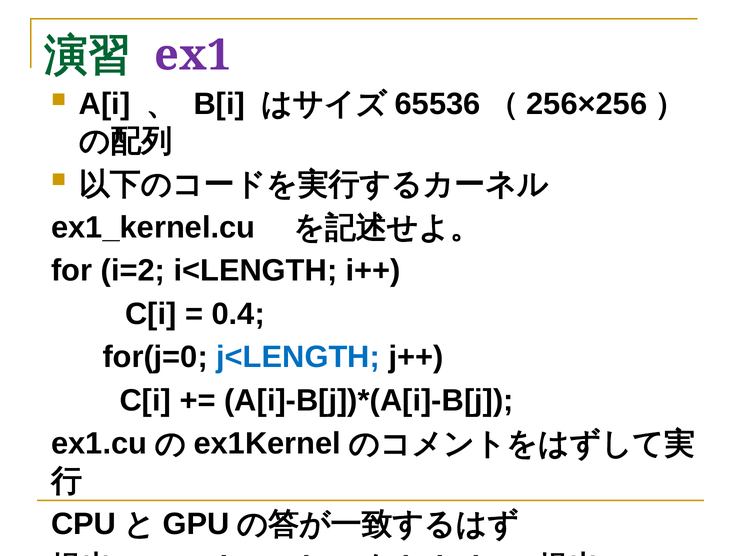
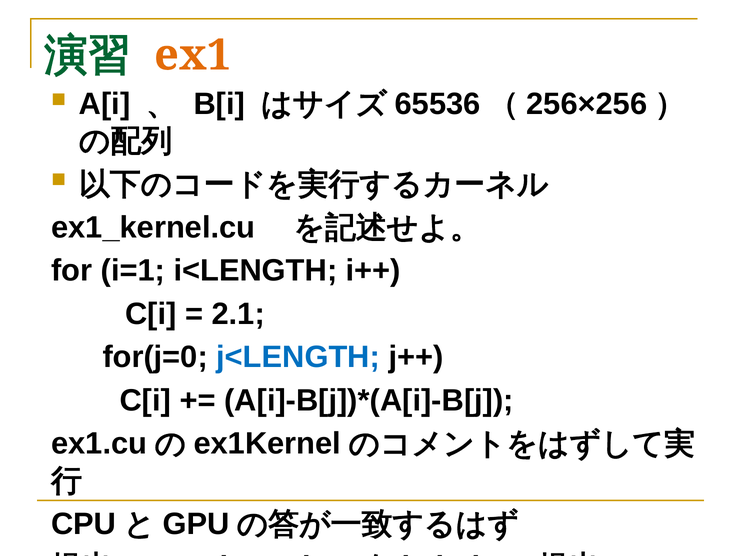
ex1 colour: purple -> orange
i=2: i=2 -> i=1
0.4: 0.4 -> 2.1
